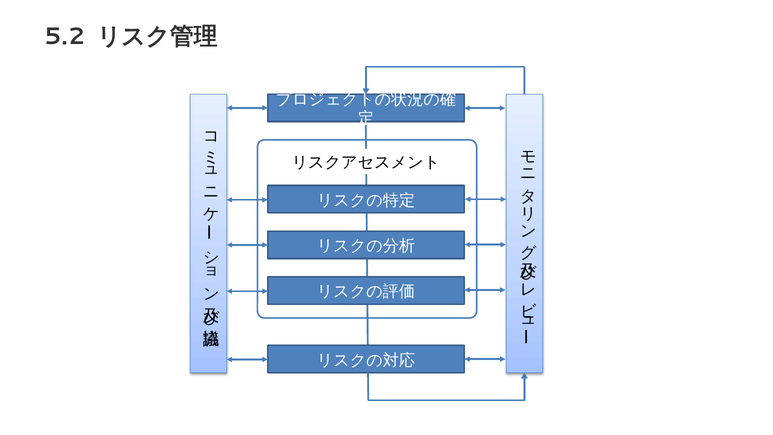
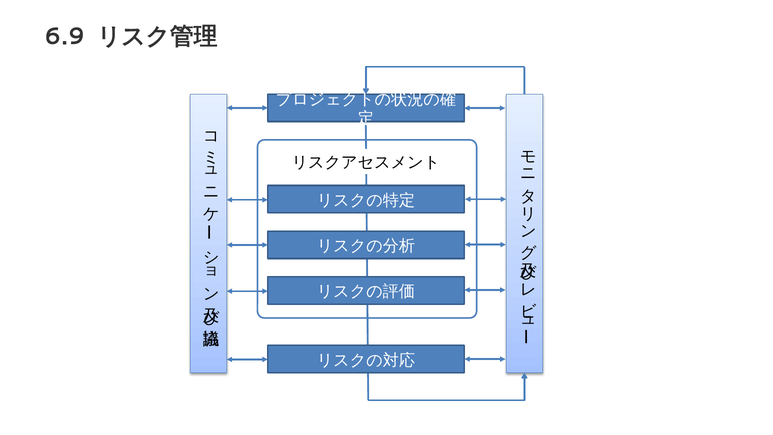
5.2: 5.2 -> 6.9
